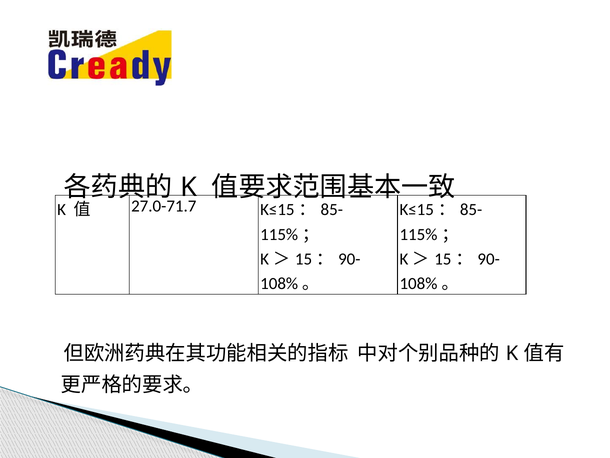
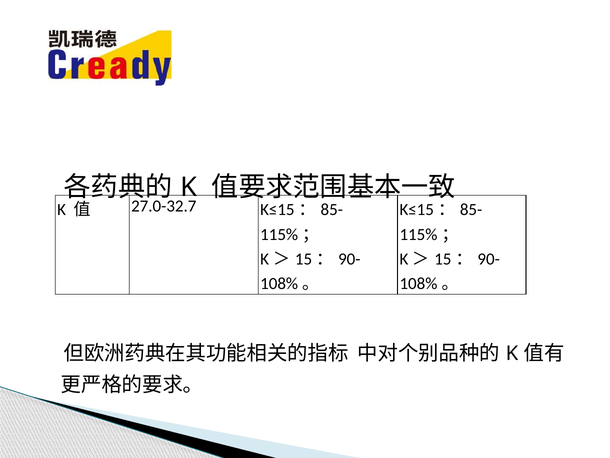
27.0-71.7: 27.0-71.7 -> 27.0-32.7
